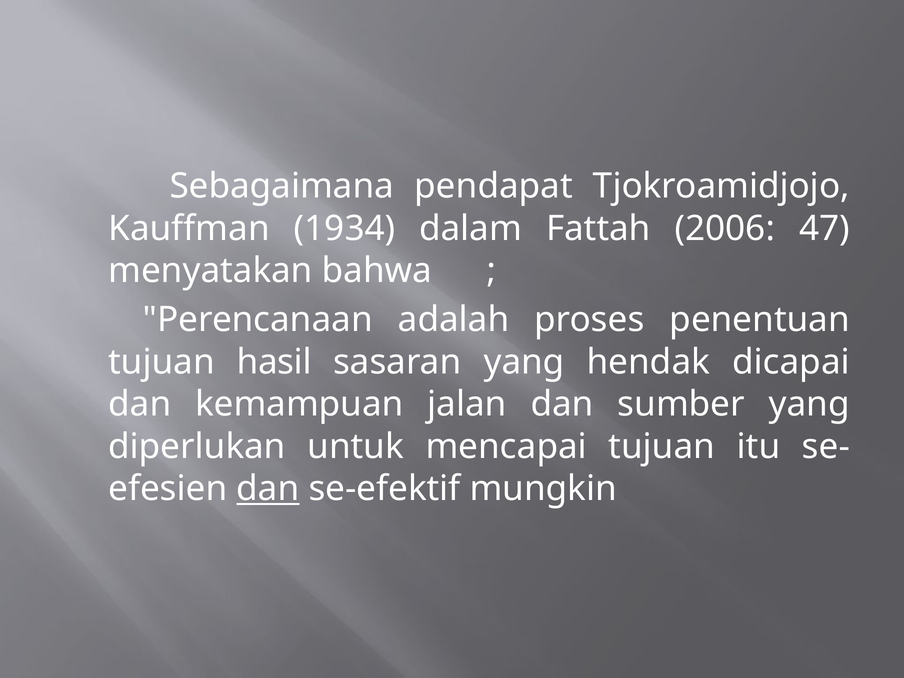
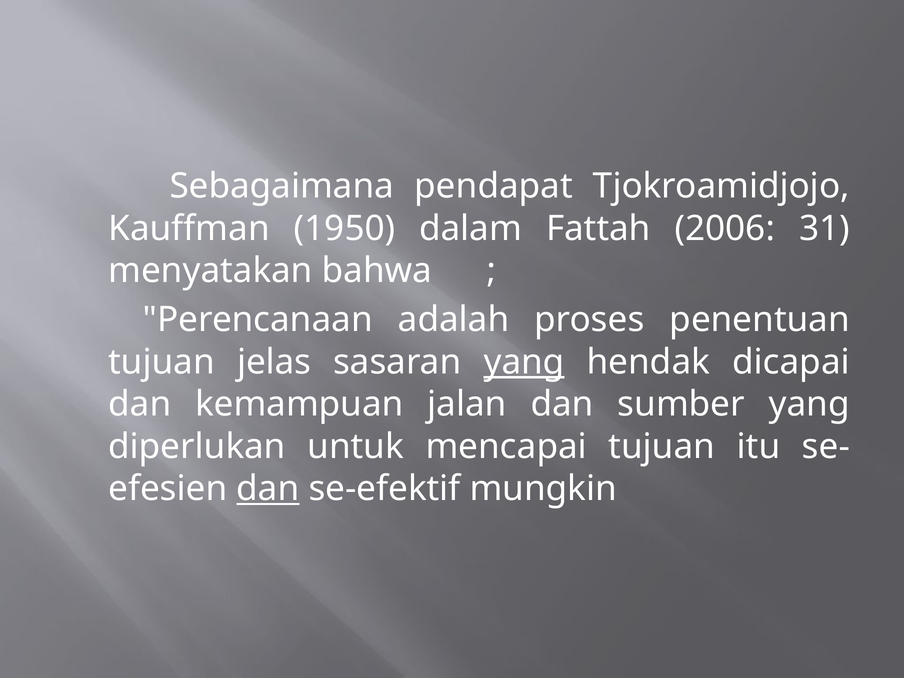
1934: 1934 -> 1950
47: 47 -> 31
hasil: hasil -> jelas
yang at (524, 362) underline: none -> present
